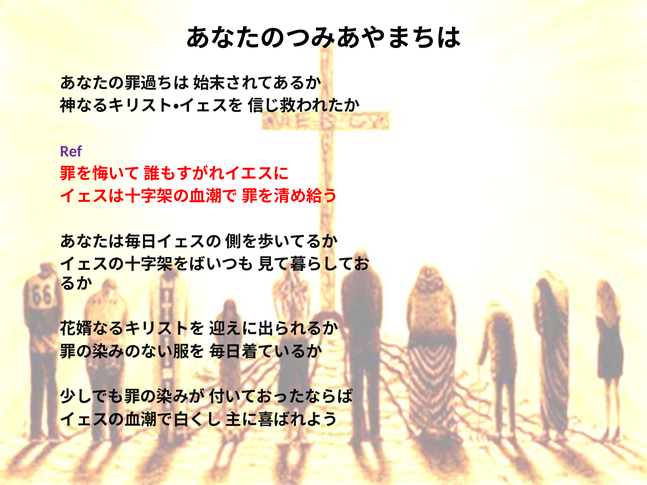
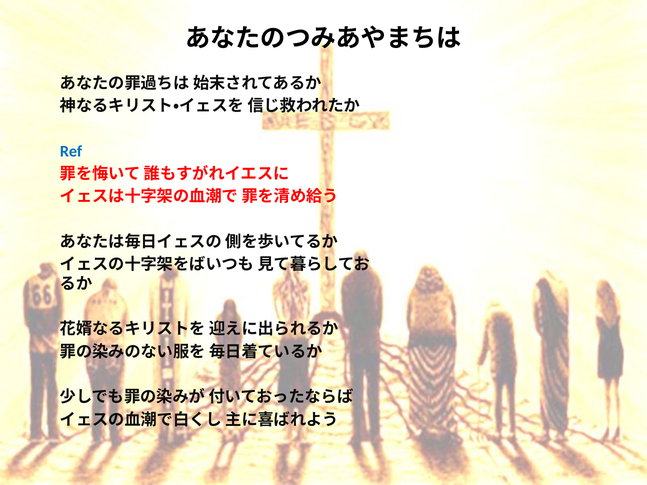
Ref colour: purple -> blue
